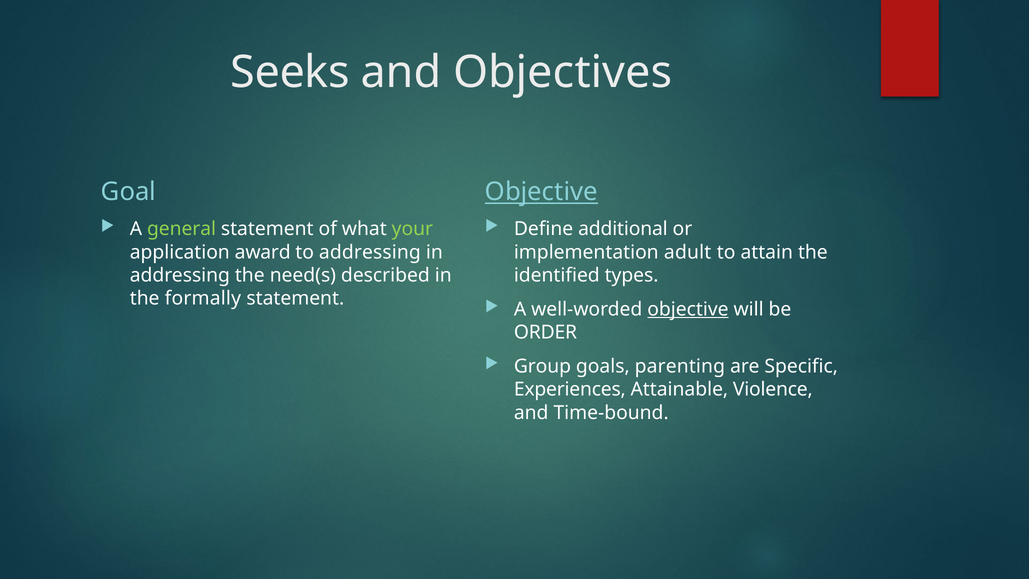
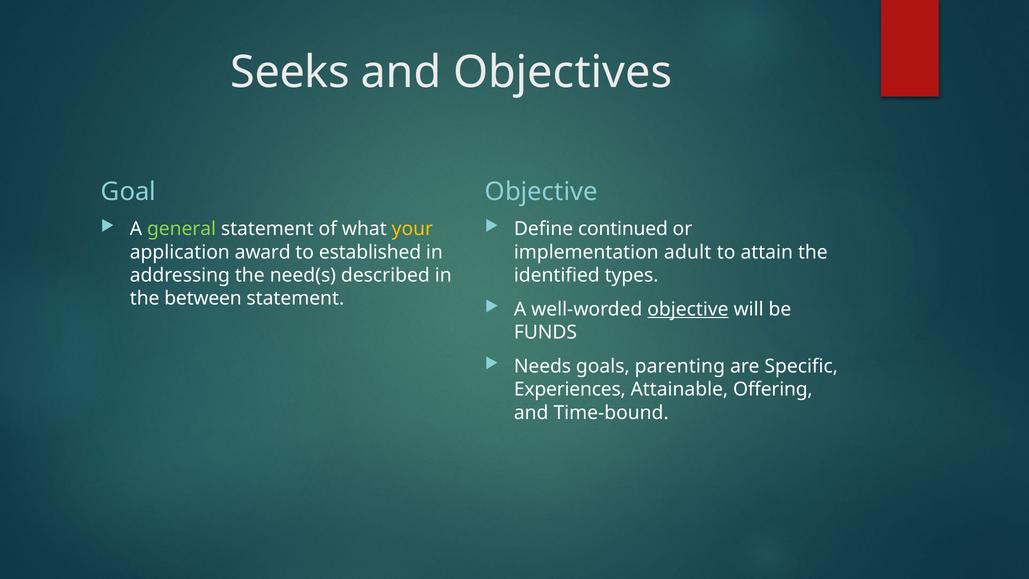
Objective at (541, 192) underline: present -> none
your colour: light green -> yellow
additional: additional -> continued
to addressing: addressing -> established
formally: formally -> between
ORDER: ORDER -> FUNDS
Group: Group -> Needs
Violence: Violence -> Offering
